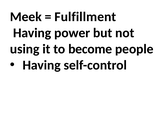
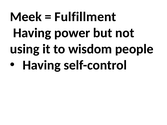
become: become -> wisdom
